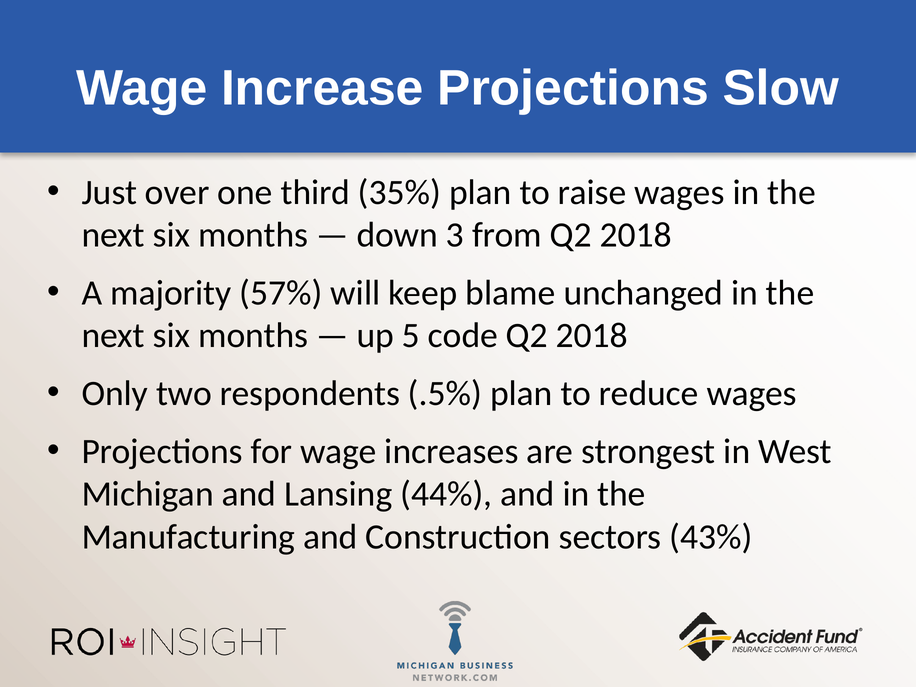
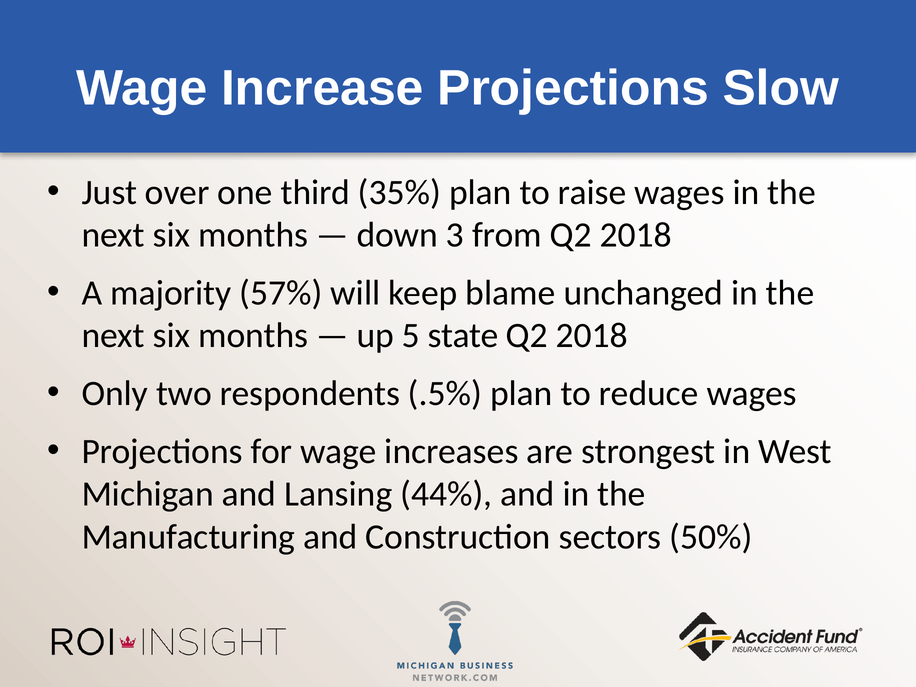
code: code -> state
43%: 43% -> 50%
